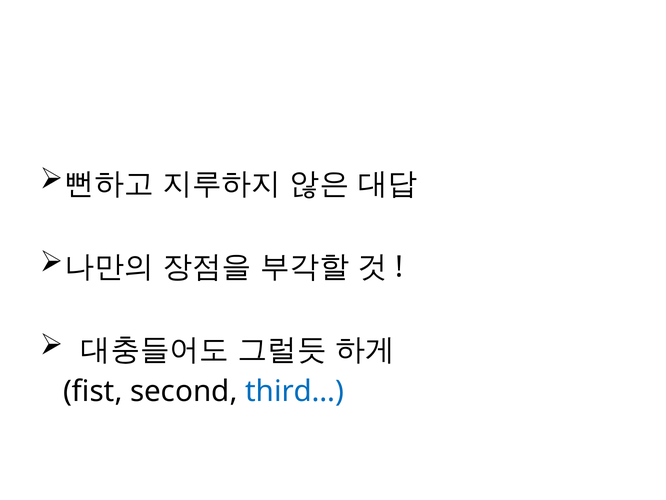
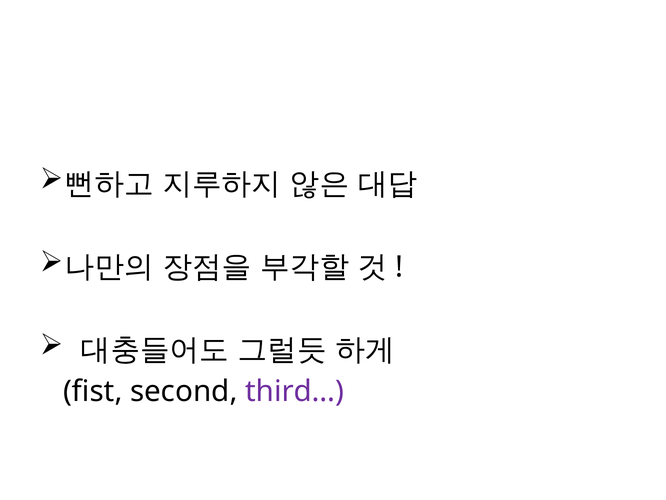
third… colour: blue -> purple
